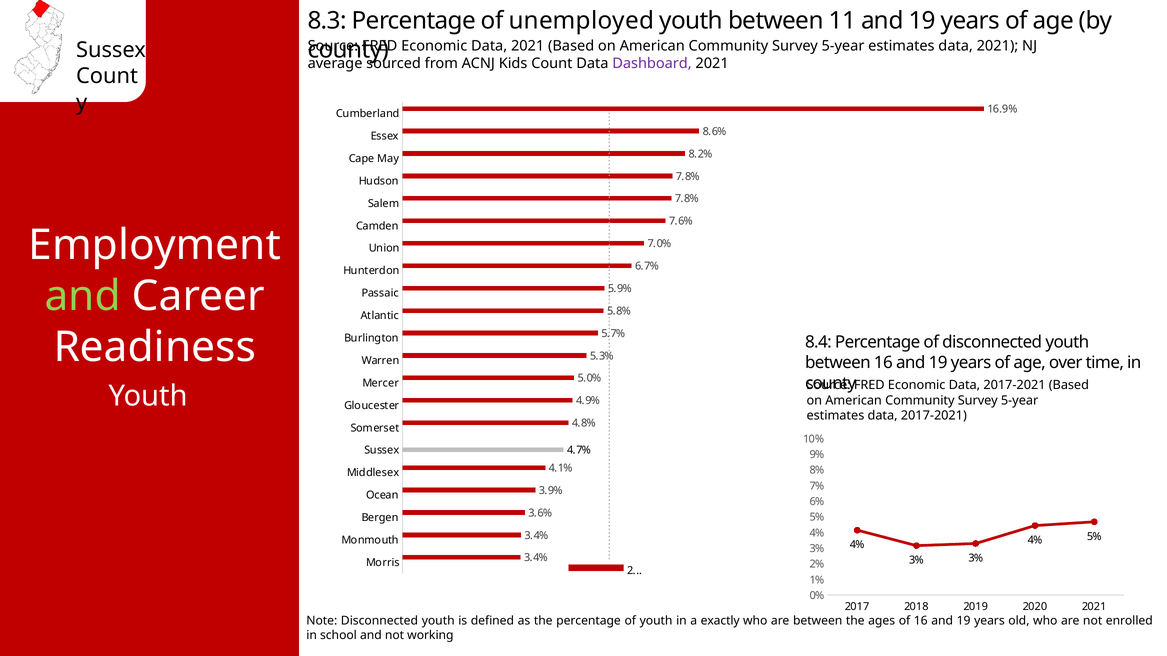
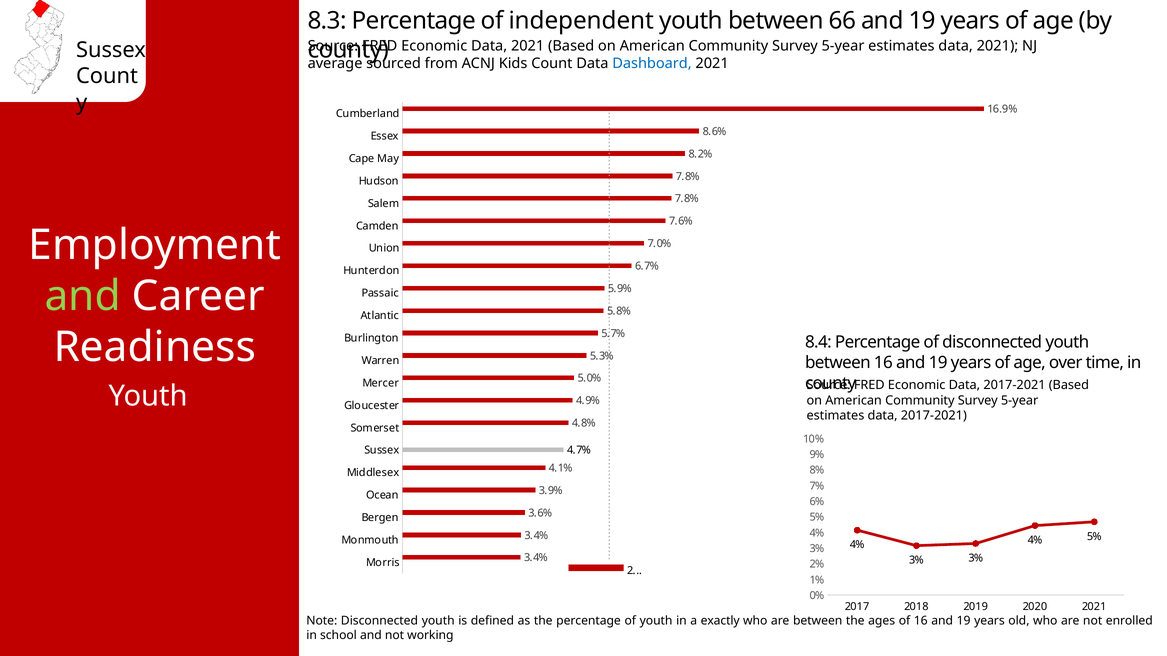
unemployed: unemployed -> independent
11: 11 -> 66
Dashboard colour: purple -> blue
